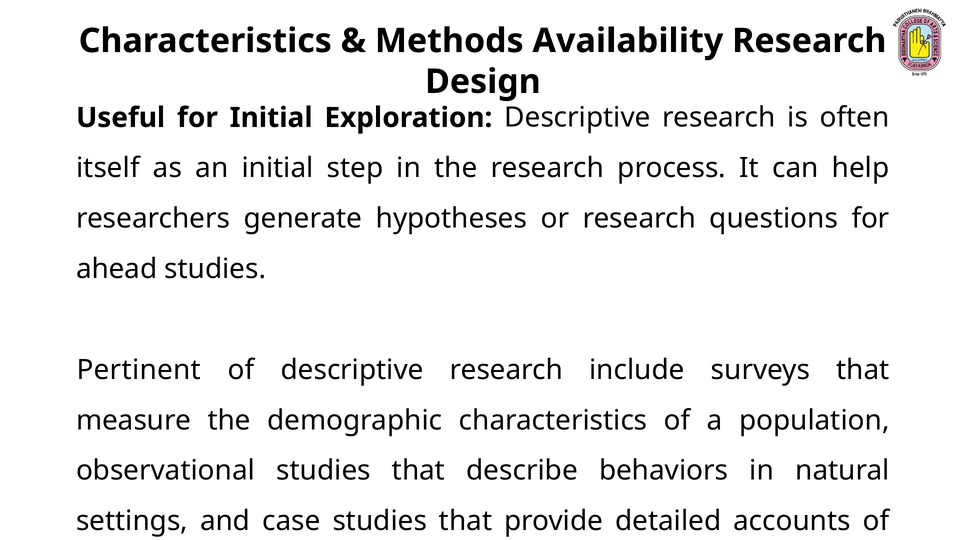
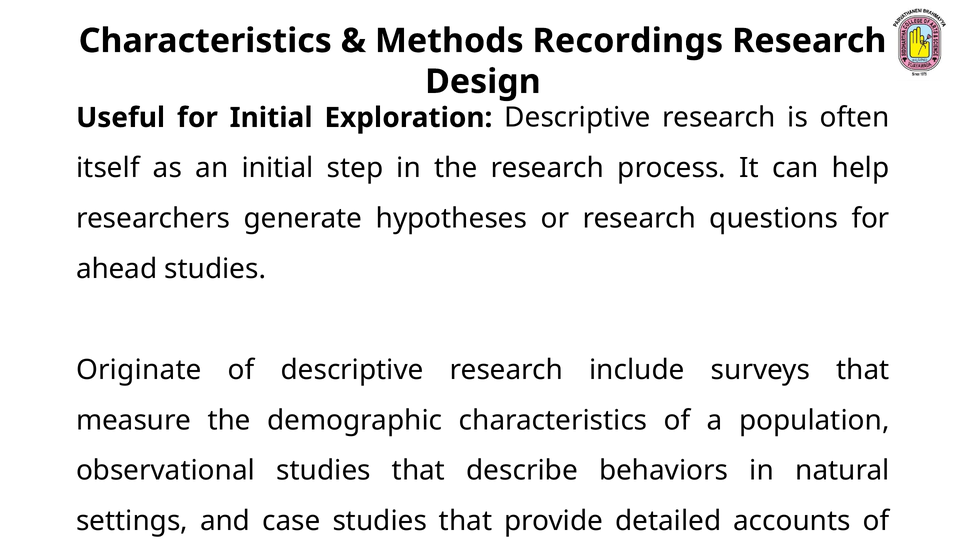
Availability: Availability -> Recordings
Pertinent: Pertinent -> Originate
